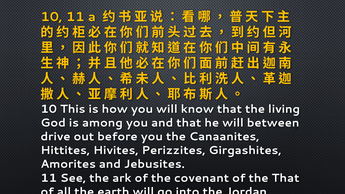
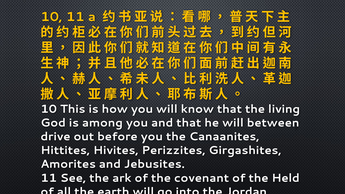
the That: That -> Held
